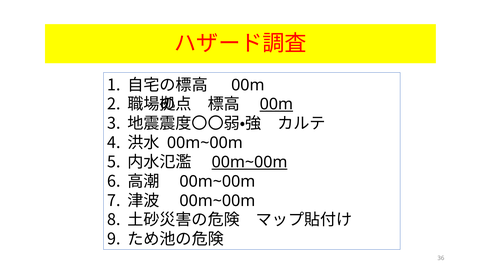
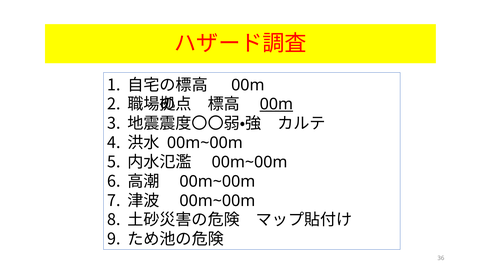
00m~00m at (250, 162) underline: present -> none
